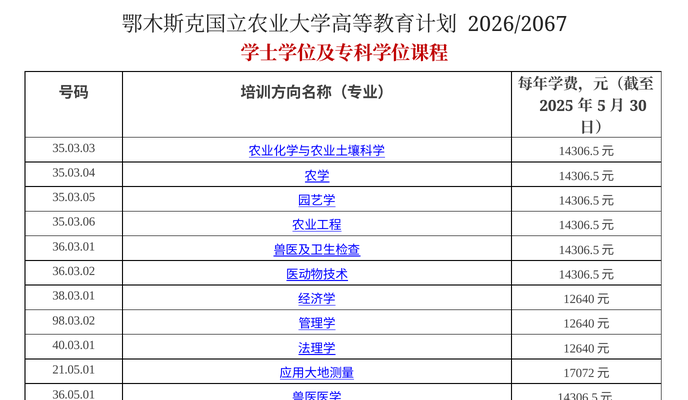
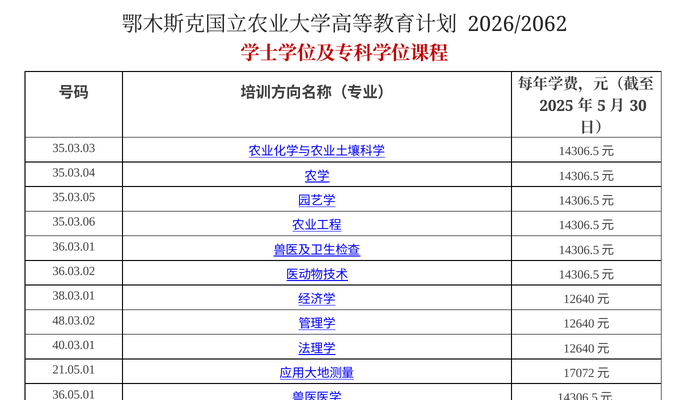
2026/2067: 2026/2067 -> 2026/2062
98.03.02: 98.03.02 -> 48.03.02
